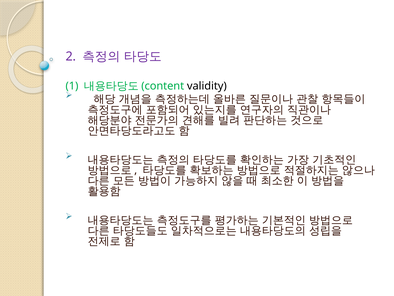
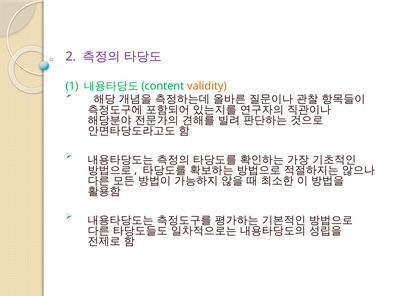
validity colour: black -> orange
